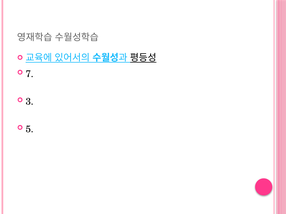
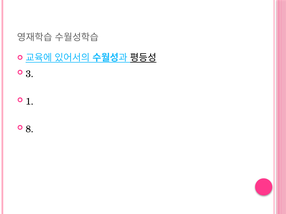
7: 7 -> 3
3: 3 -> 1
5: 5 -> 8
